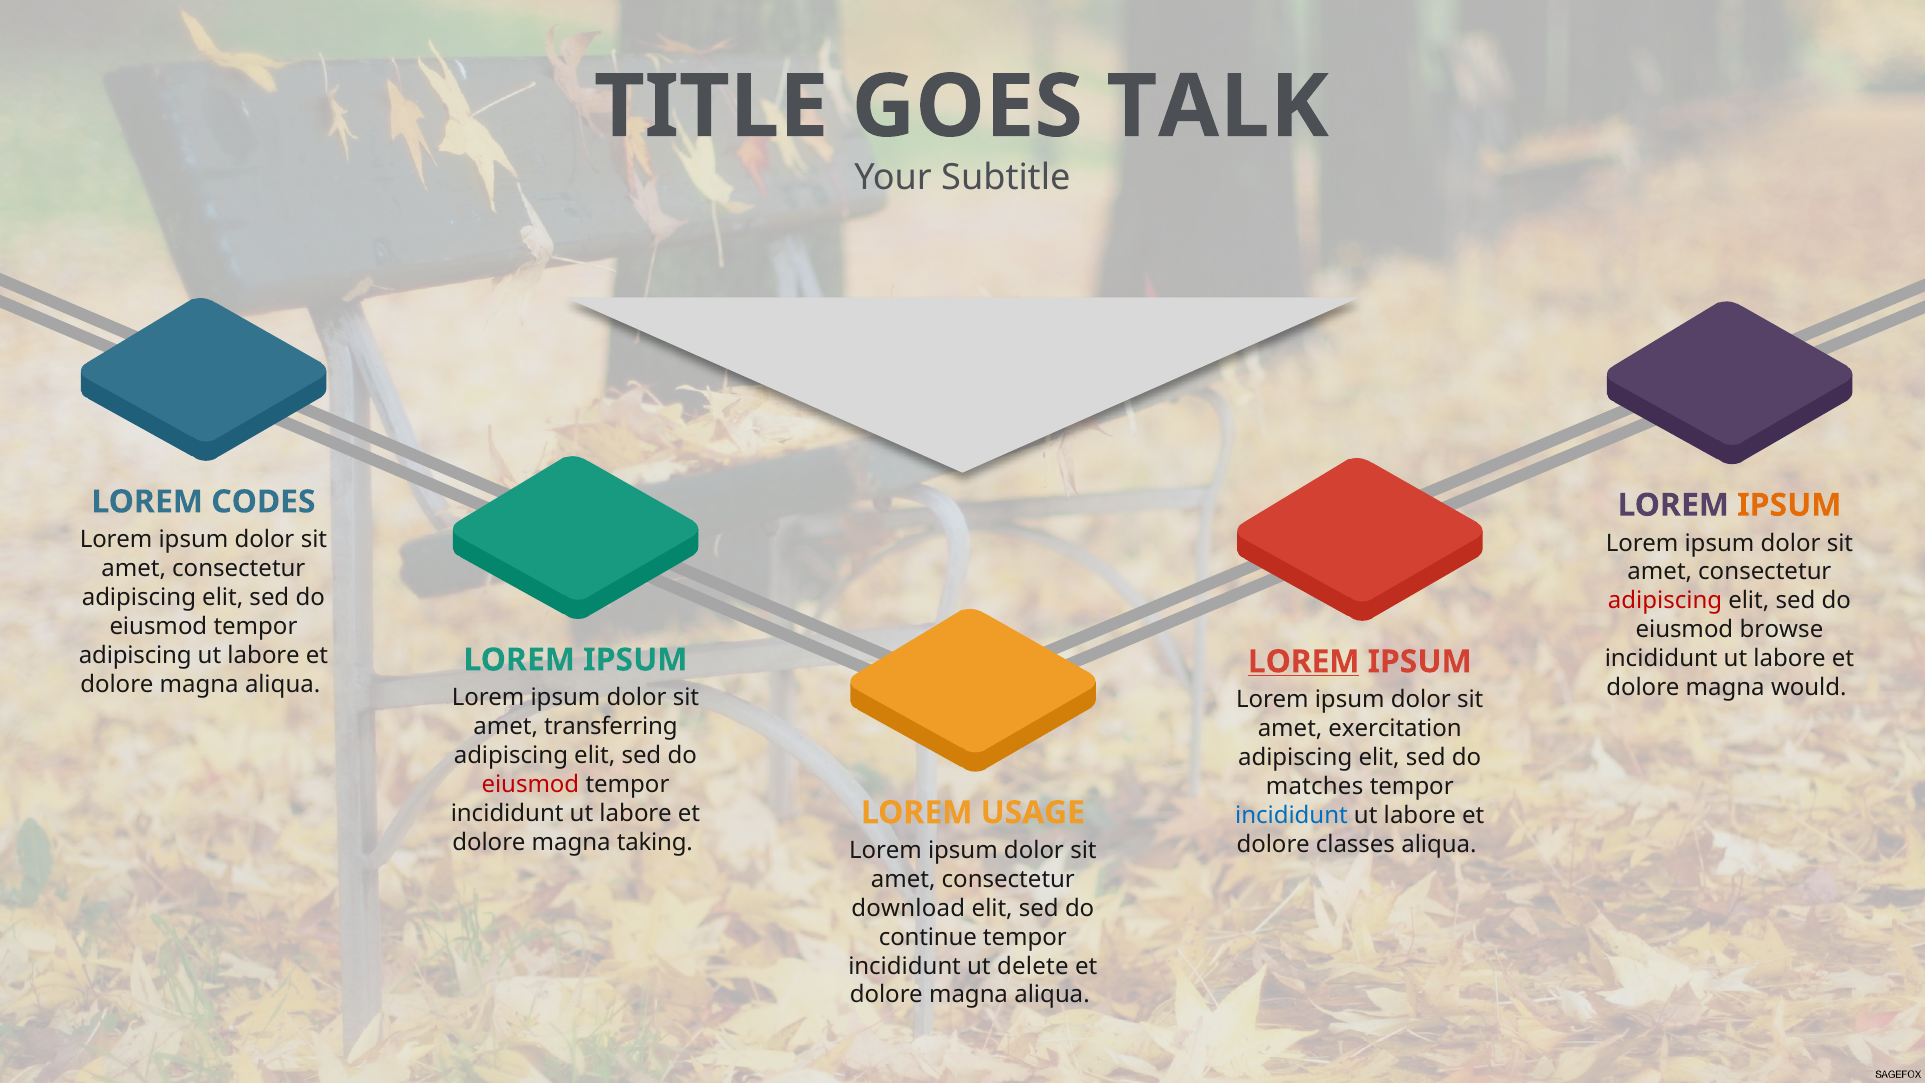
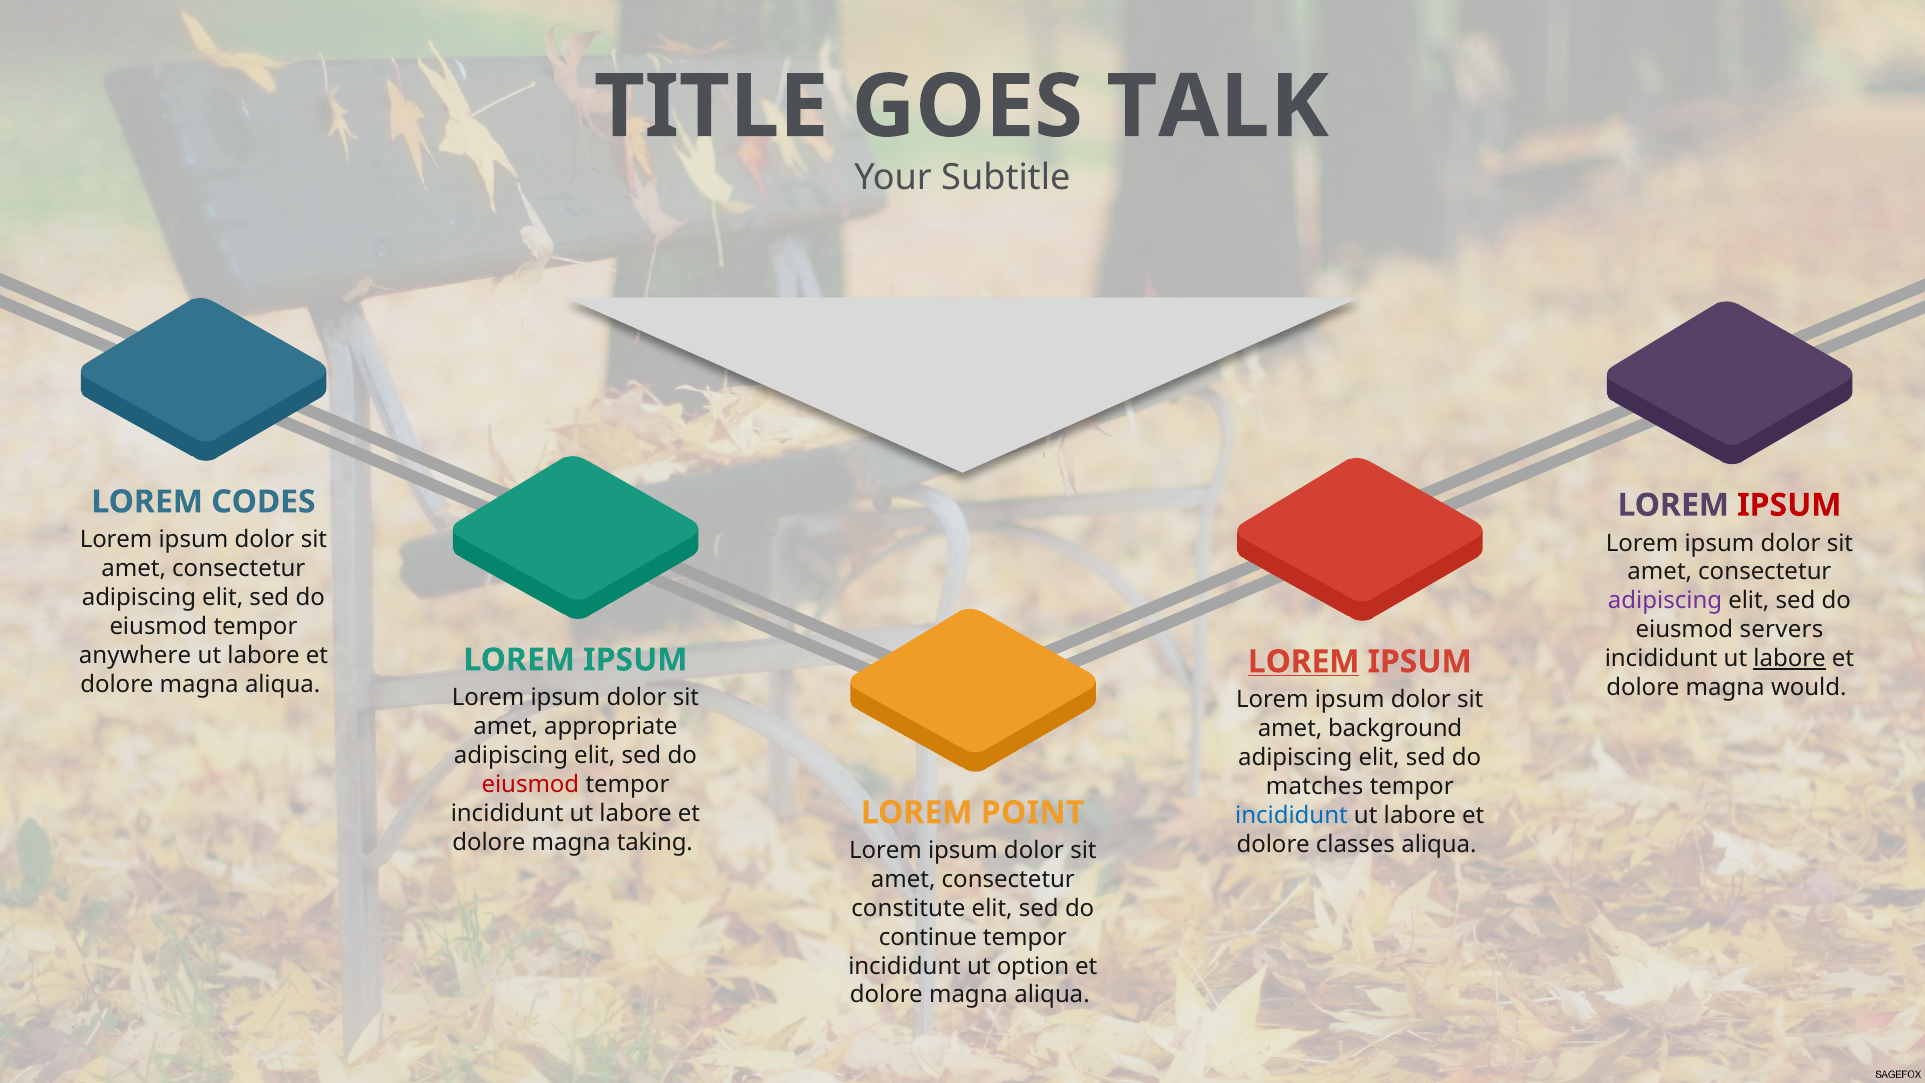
IPSUM at (1789, 505) colour: orange -> red
adipiscing at (1665, 601) colour: red -> purple
browse: browse -> servers
adipiscing at (135, 655): adipiscing -> anywhere
labore at (1790, 659) underline: none -> present
transferring: transferring -> appropriate
exercitation: exercitation -> background
USAGE: USAGE -> POINT
download: download -> constitute
delete: delete -> option
